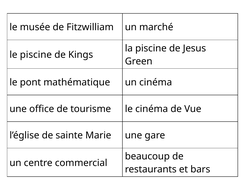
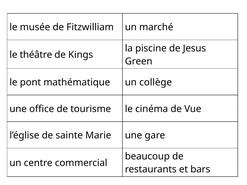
le piscine: piscine -> théâtre
un cinéma: cinéma -> collège
